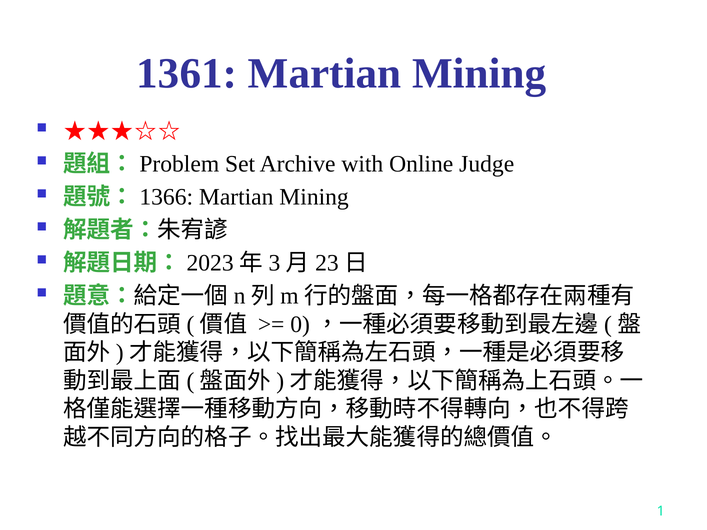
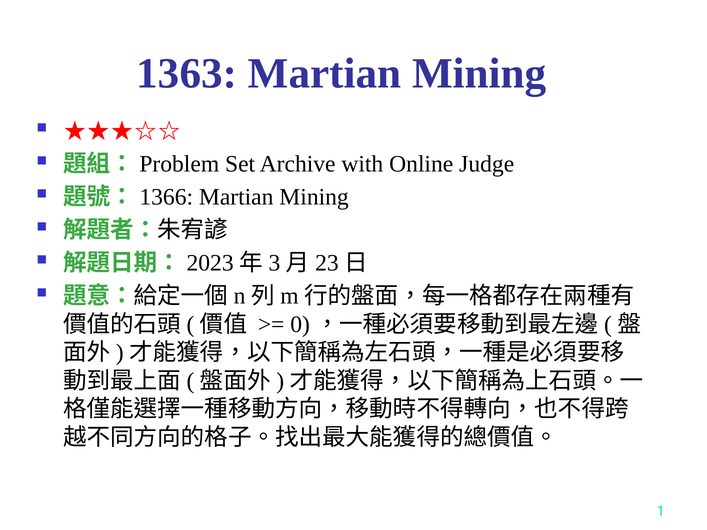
1361: 1361 -> 1363
